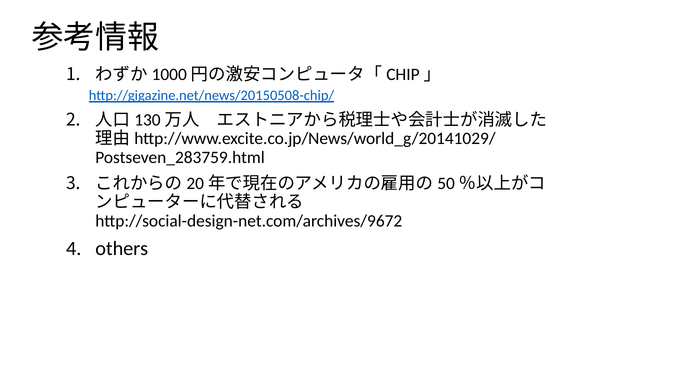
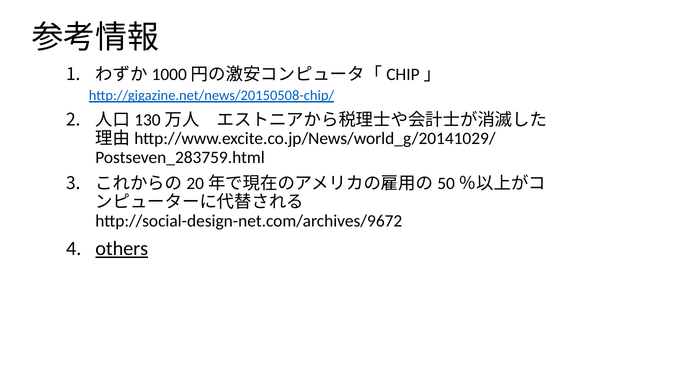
others underline: none -> present
